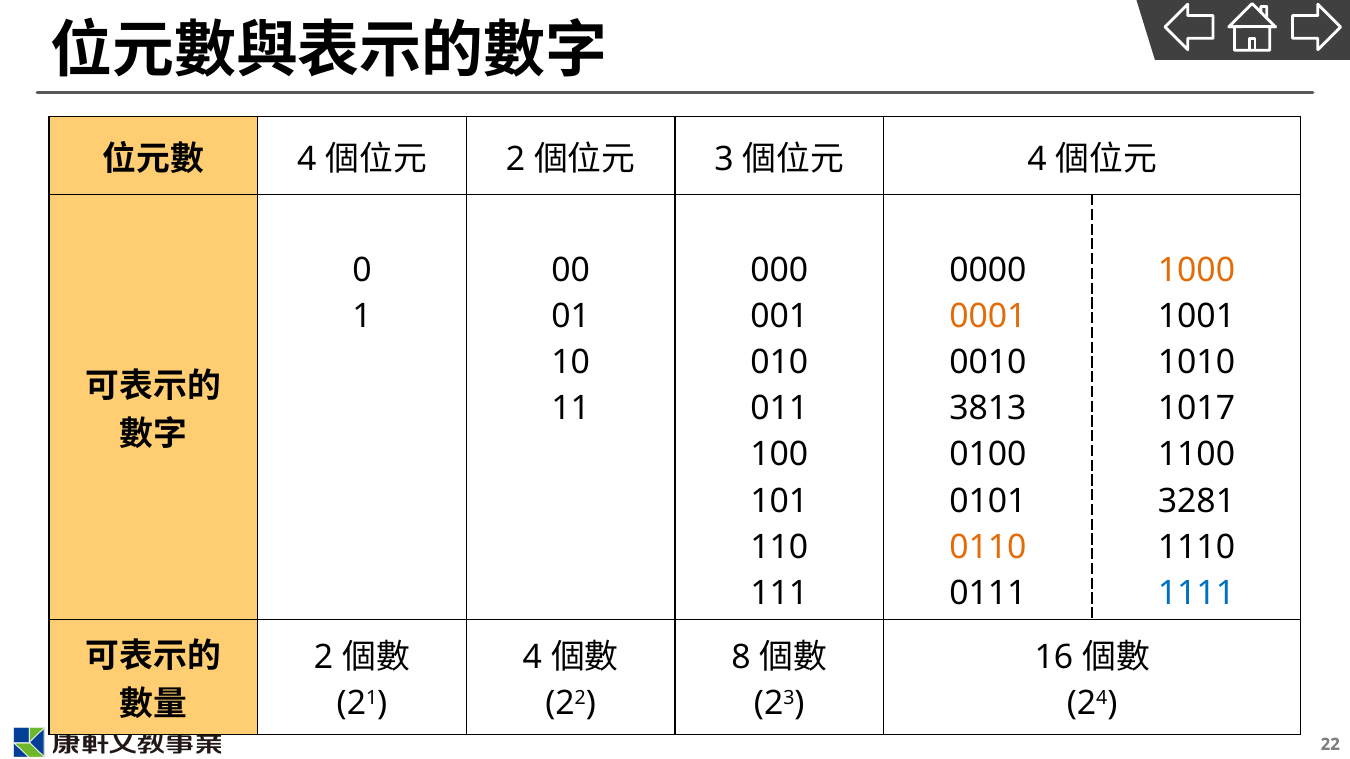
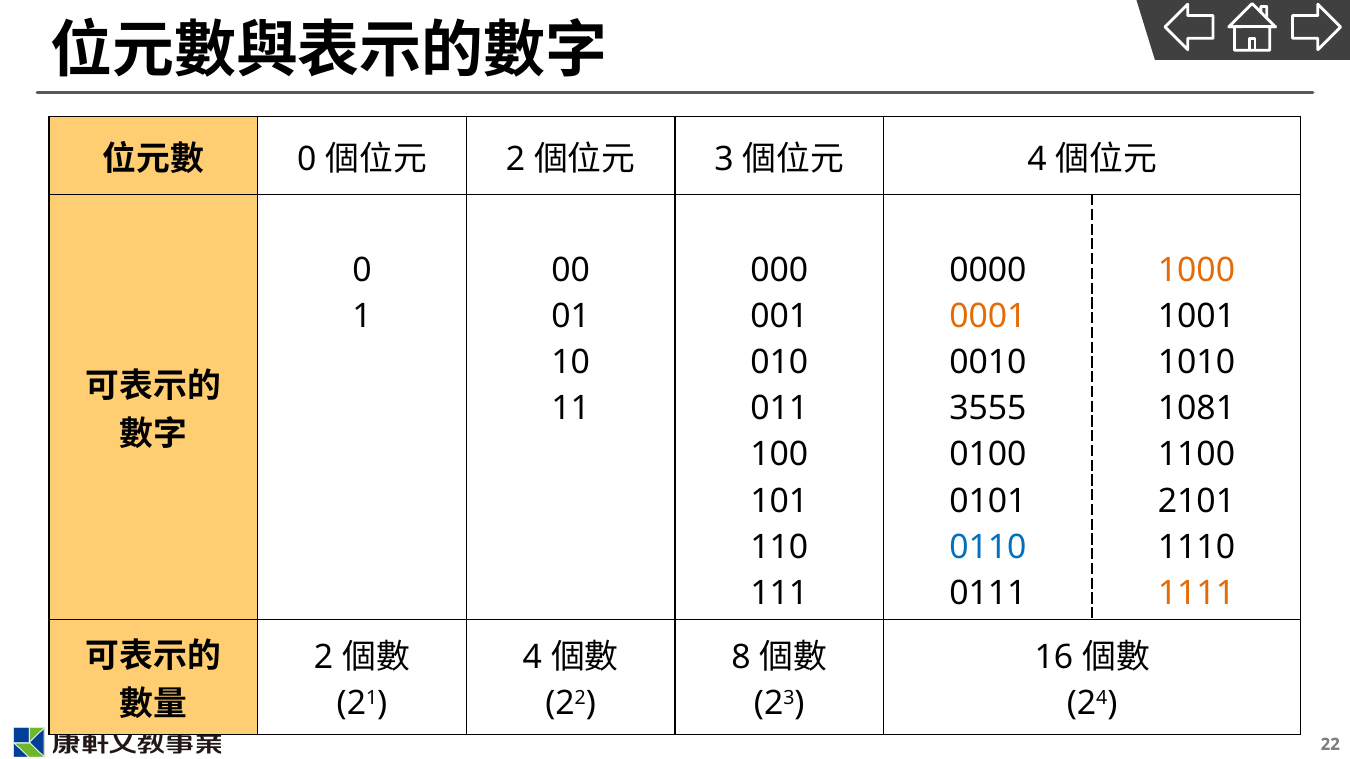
4 at (307, 159): 4 -> 0
3813: 3813 -> 3555
1017: 1017 -> 1081
3281: 3281 -> 2101
0110 colour: orange -> blue
1111 colour: blue -> orange
